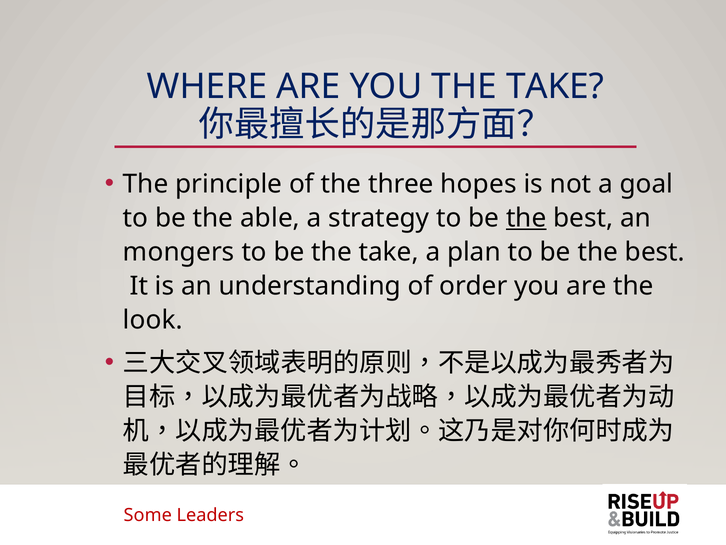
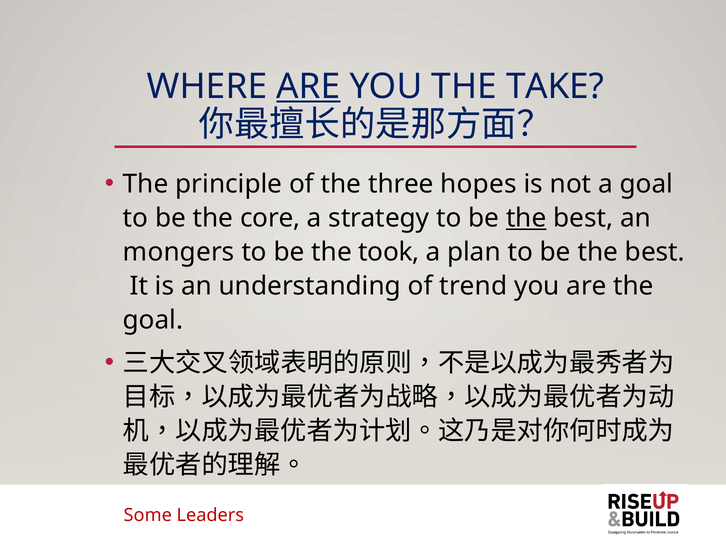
ARE at (308, 86) underline: none -> present
able: able -> core
be the take: take -> took
order: order -> trend
look at (153, 320): look -> goal
